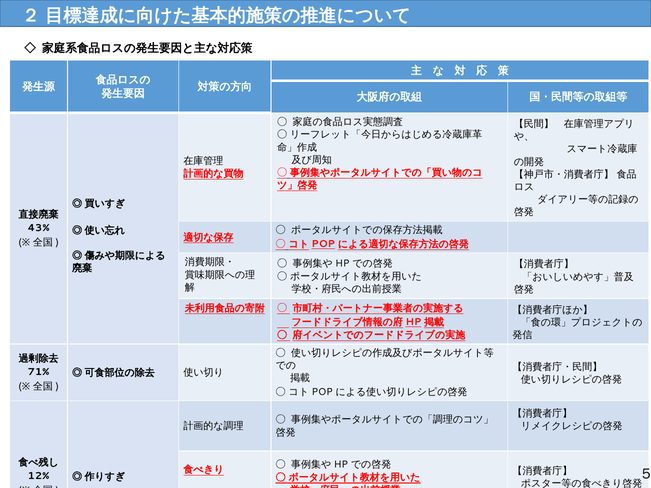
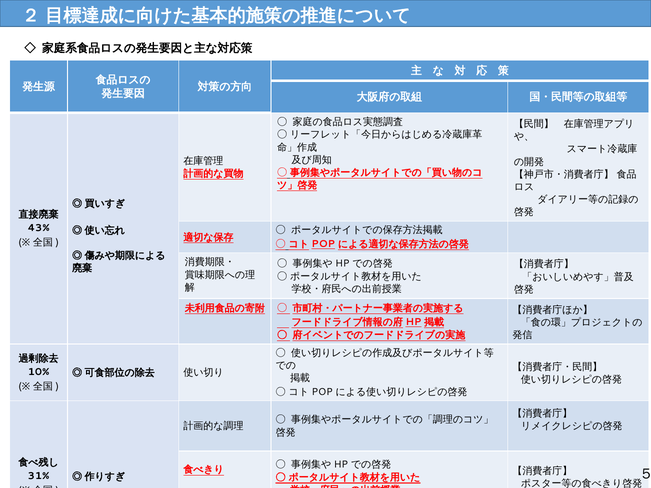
71%: 71% -> 10%
12%: 12% -> 31%
